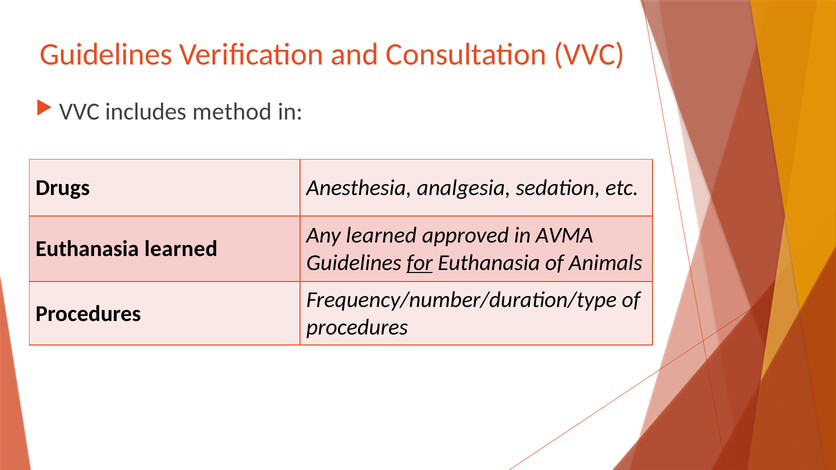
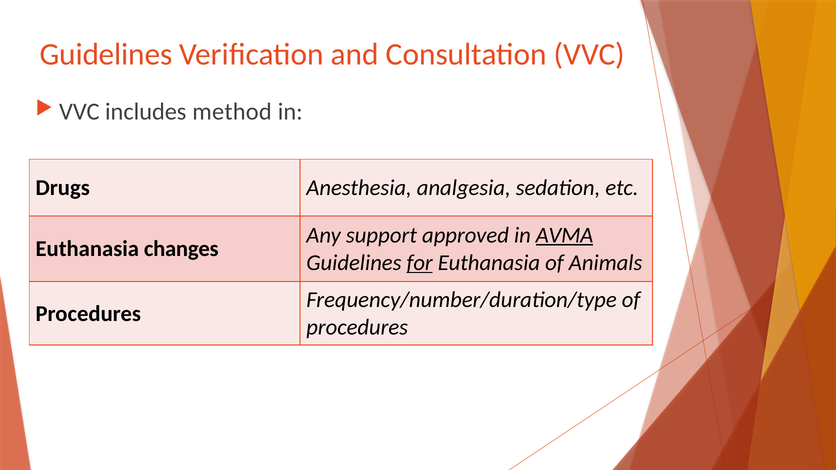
Any learned: learned -> support
AVMA underline: none -> present
Euthanasia learned: learned -> changes
